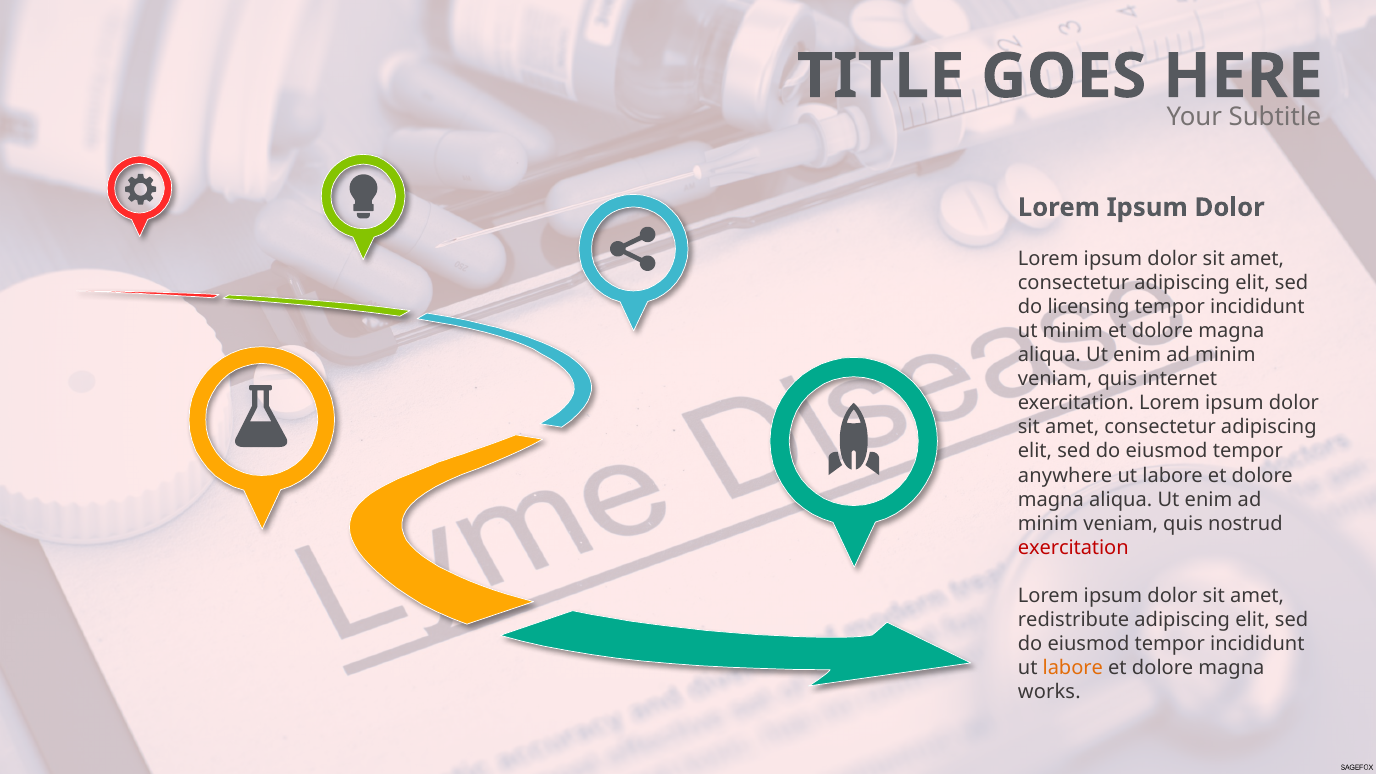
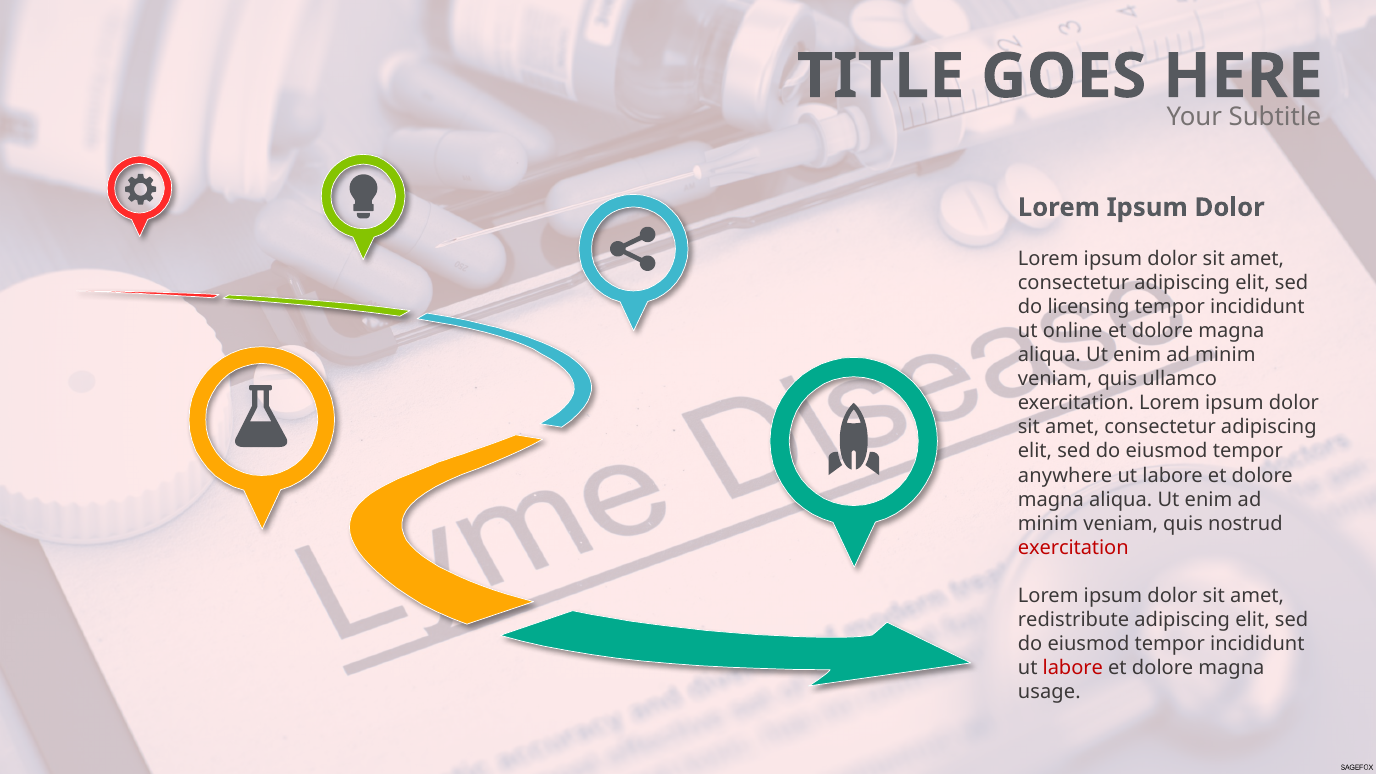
ut minim: minim -> online
internet: internet -> ullamco
labore at (1073, 668) colour: orange -> red
works: works -> usage
